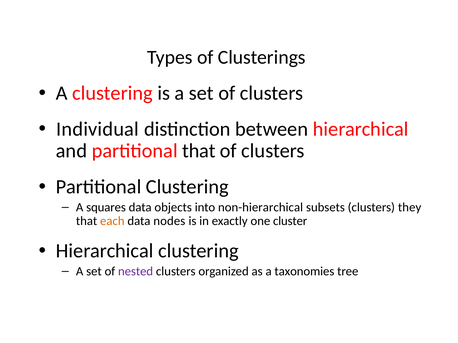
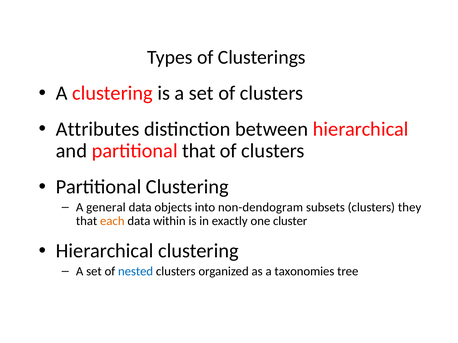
Individual: Individual -> Attributes
squares: squares -> general
non-hierarchical: non-hierarchical -> non-dendogram
nodes: nodes -> within
nested colour: purple -> blue
